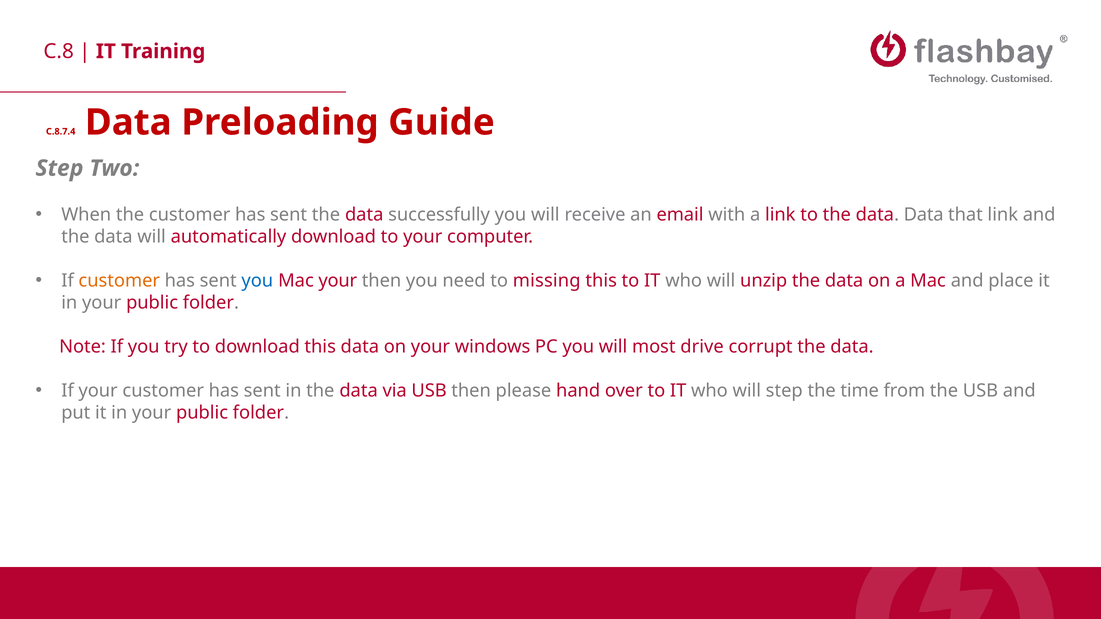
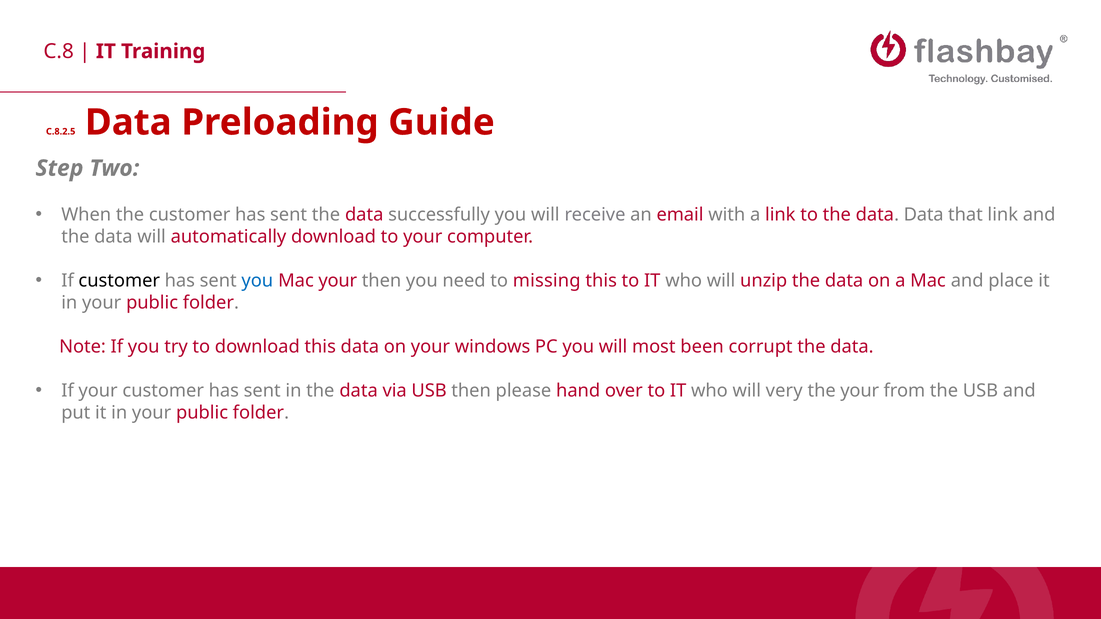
C.8.7.4: C.8.7.4 -> C.8.2.5
customer at (119, 281) colour: orange -> black
drive: drive -> been
will step: step -> very
the time: time -> your
